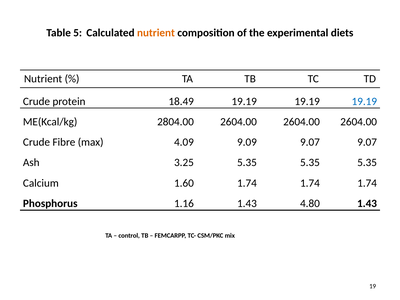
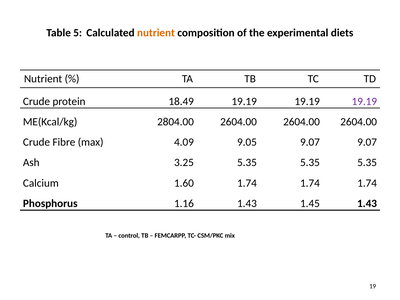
19.19 at (364, 101) colour: blue -> purple
9.09: 9.09 -> 9.05
4.80: 4.80 -> 1.45
